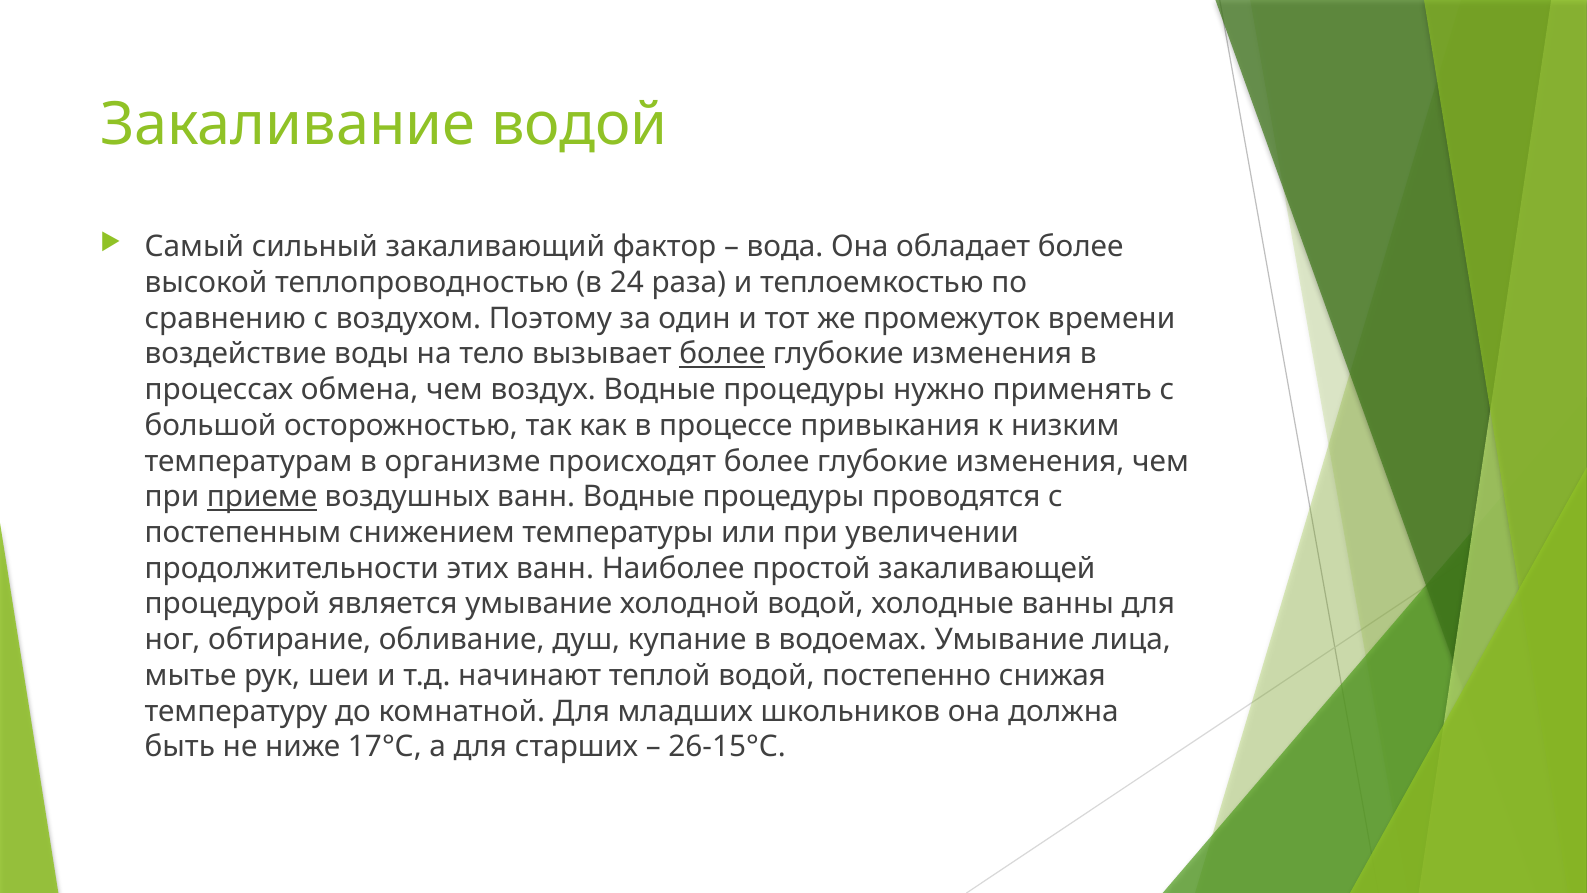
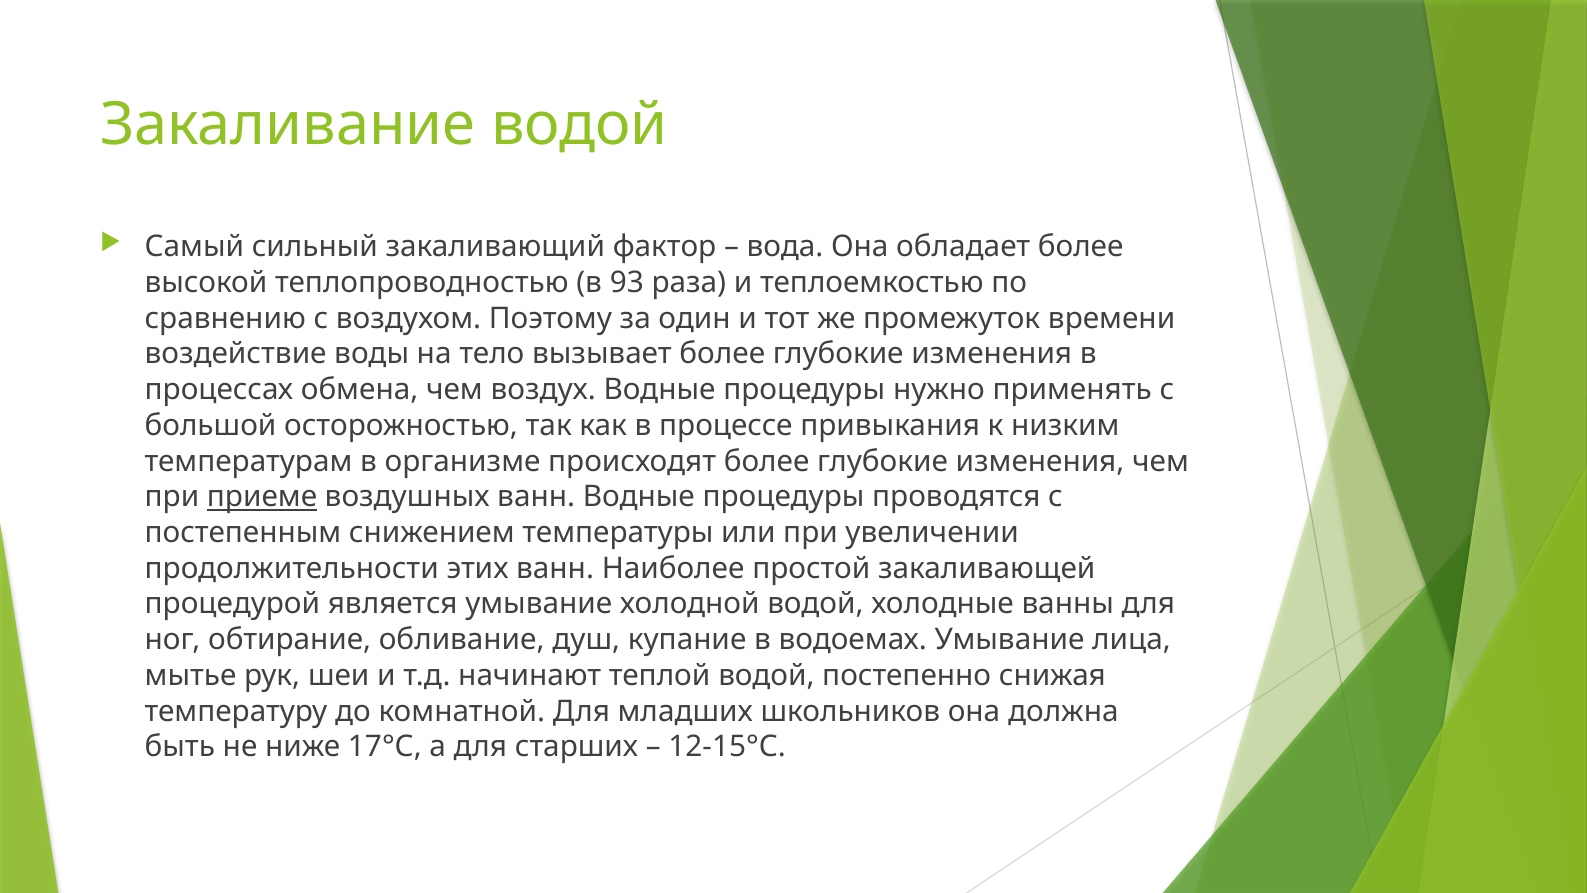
24: 24 -> 93
более at (722, 354) underline: present -> none
26-15°С: 26-15°С -> 12-15°С
